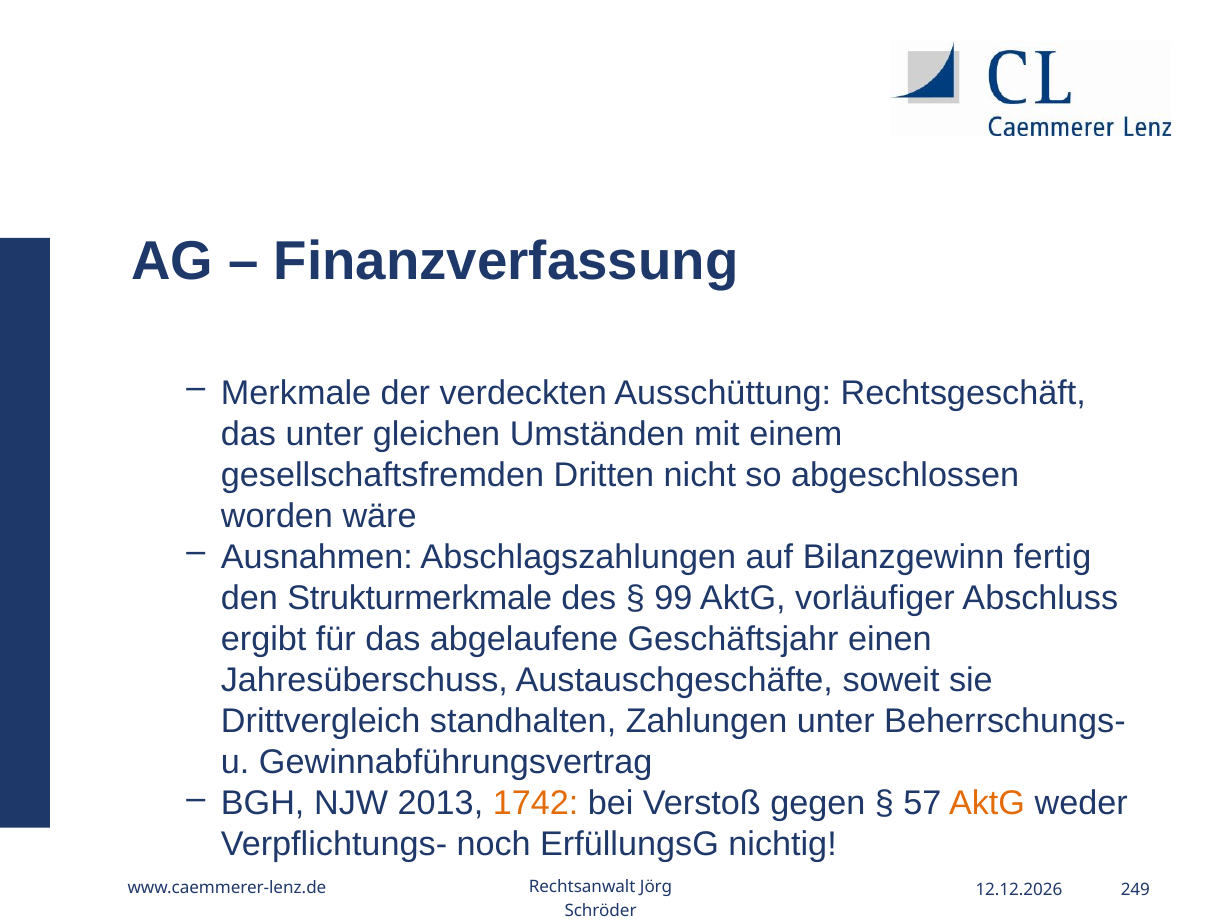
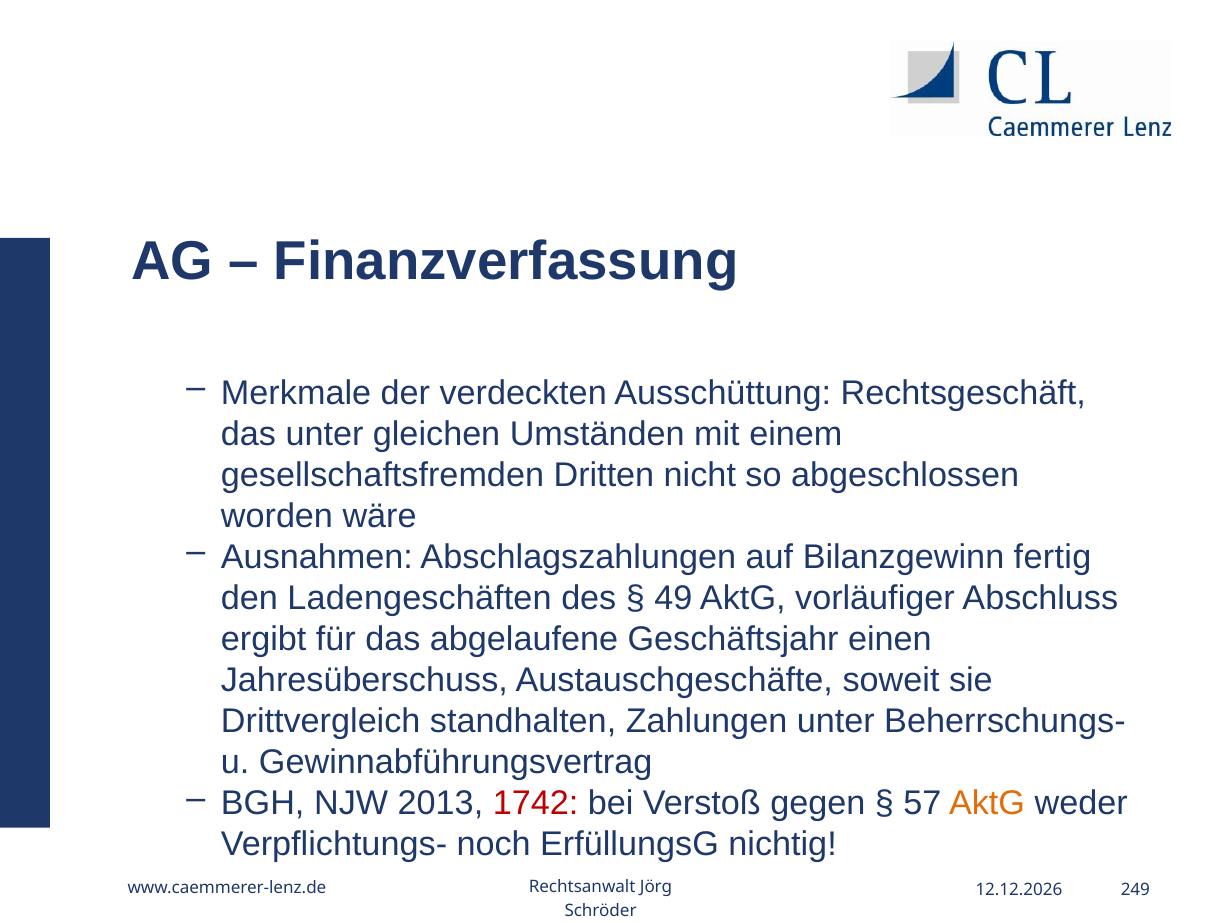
Strukturmerkmale: Strukturmerkmale -> Ladengeschäften
99: 99 -> 49
1742 colour: orange -> red
